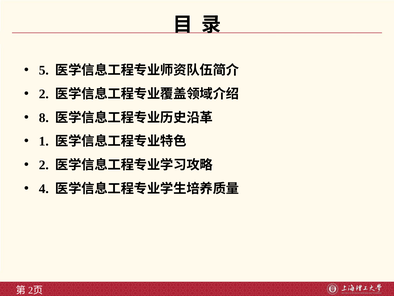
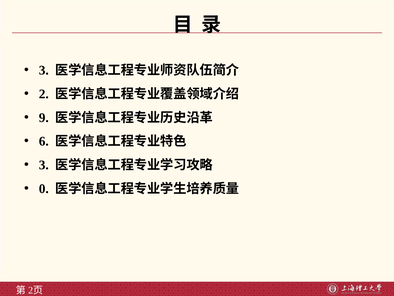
5 at (44, 70): 5 -> 3
8: 8 -> 9
1: 1 -> 6
2 at (44, 165): 2 -> 3
4: 4 -> 0
